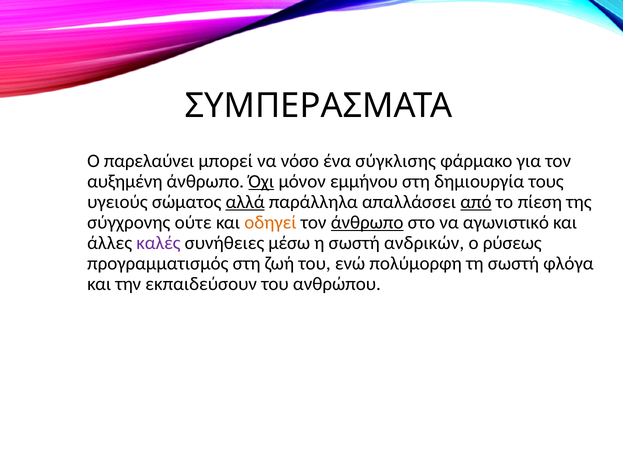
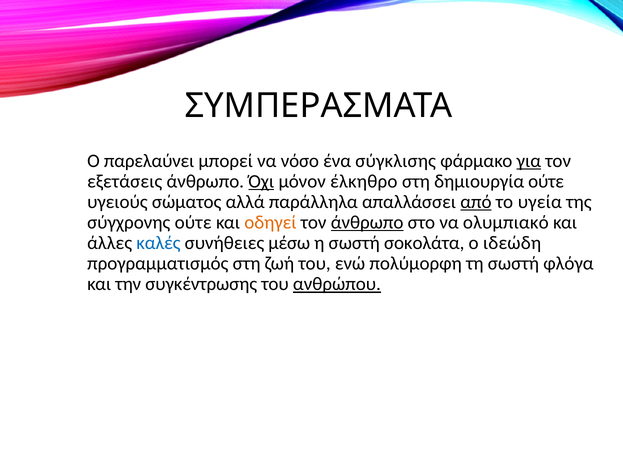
για underline: none -> present
αυξημένη: αυξημένη -> εξετάσεις
εμμήνου: εμμήνου -> έλκηθρο
δημιουργία τους: τους -> ούτε
αλλά underline: present -> none
πίεση: πίεση -> υγεία
αγωνιστικό: αγωνιστικό -> ολυμπιακό
καλές colour: purple -> blue
ανδρικών: ανδρικών -> σοκολάτα
ρύσεως: ρύσεως -> ιδεώδη
εκπαιδεύσουν: εκπαιδεύσουν -> συγκέντρωσης
ανθρώπου underline: none -> present
